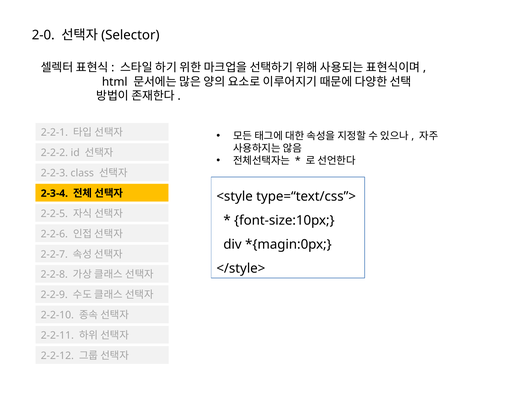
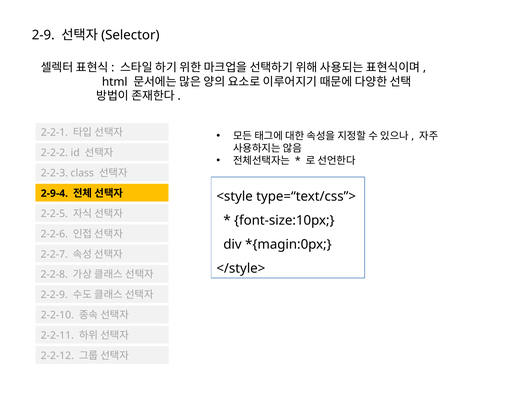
2-0: 2-0 -> 2-9
2-3-4: 2-3-4 -> 2-9-4
